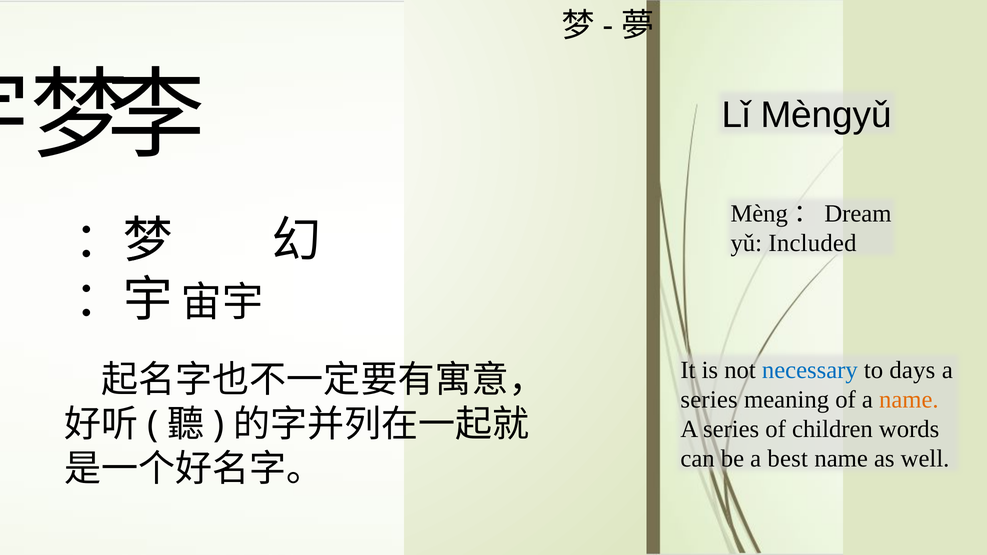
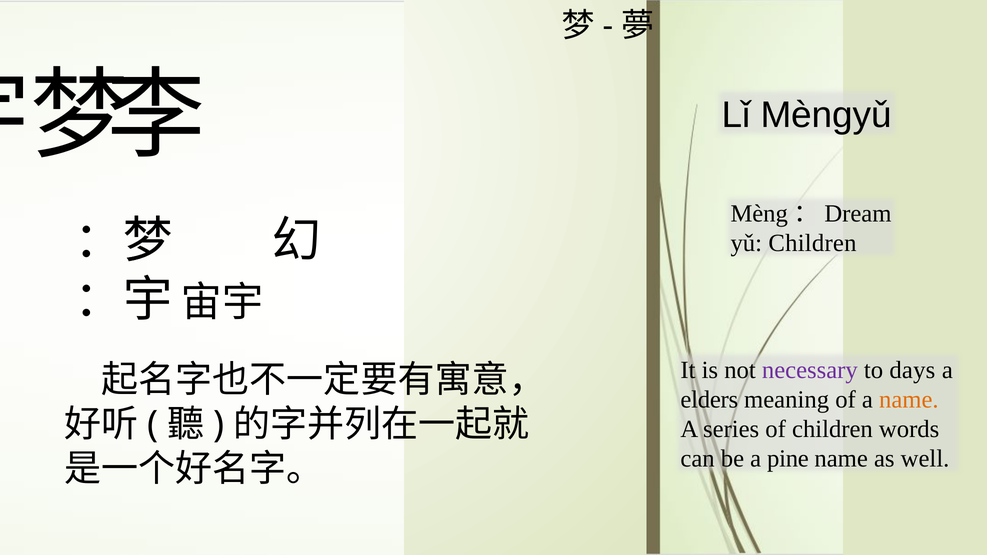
yǔ Included: Included -> Children
necessary colour: blue -> purple
series at (709, 400): series -> elders
best: best -> pine
